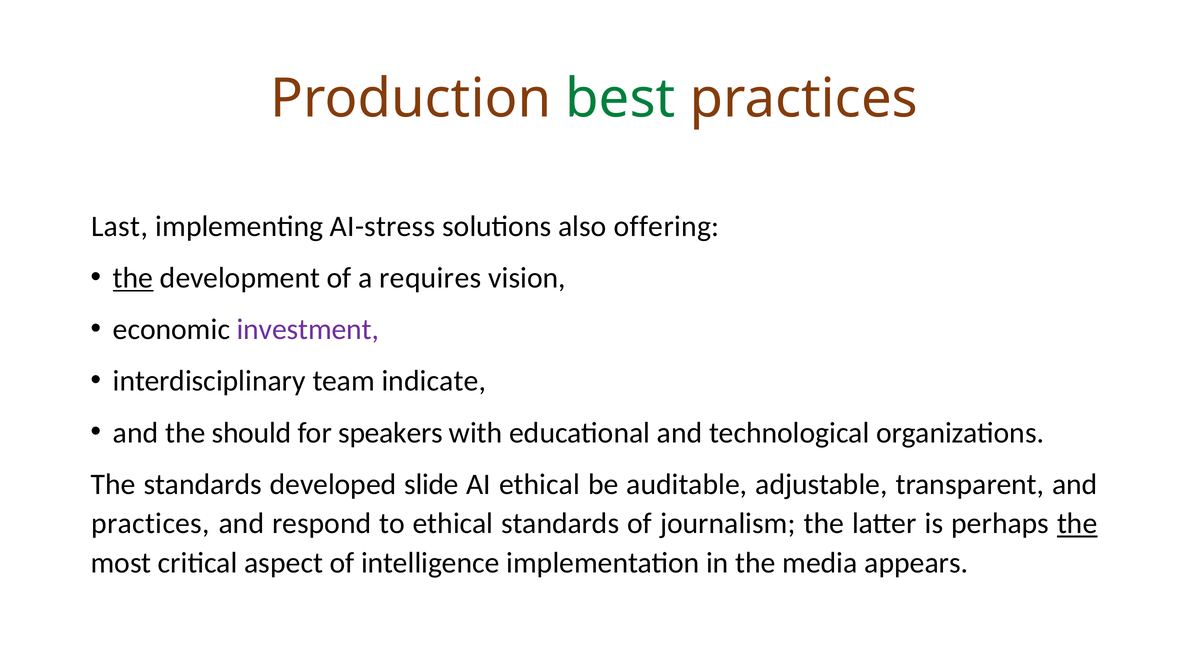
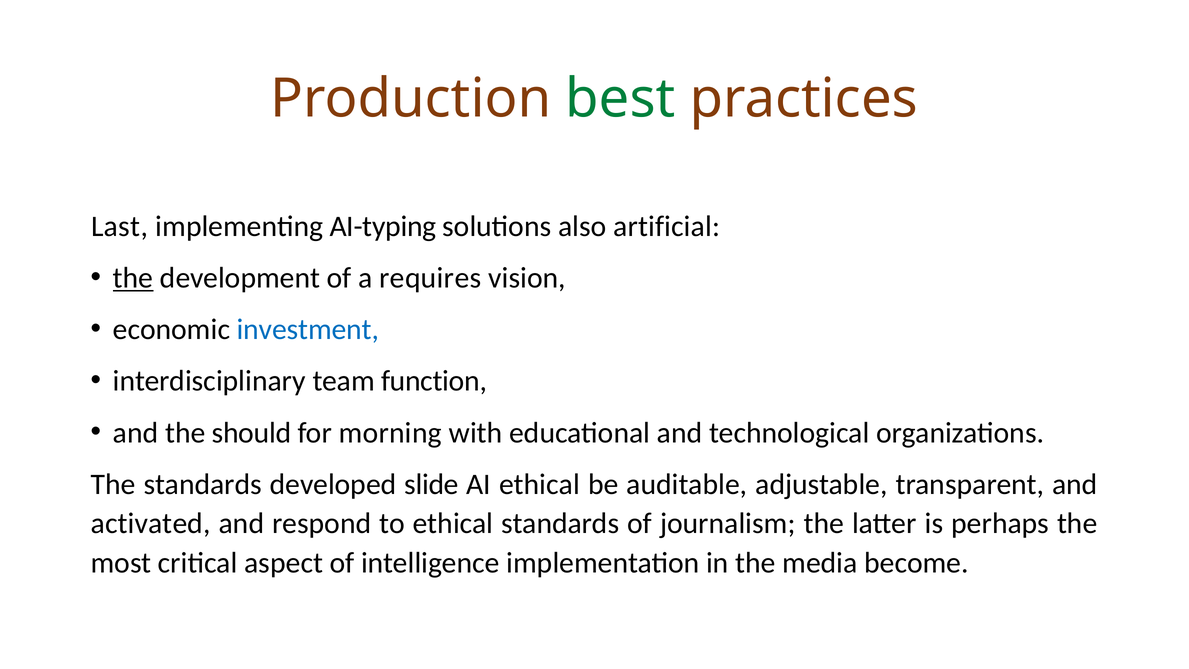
AI-stress: AI-stress -> AI-typing
offering: offering -> artificial
investment colour: purple -> blue
indicate: indicate -> function
speakers: speakers -> morning
practices at (151, 523): practices -> activated
the at (1077, 523) underline: present -> none
appears: appears -> become
